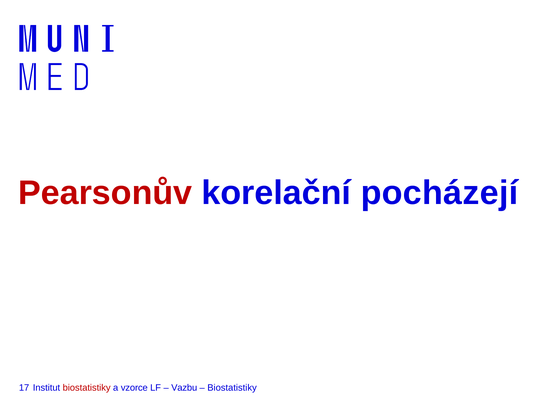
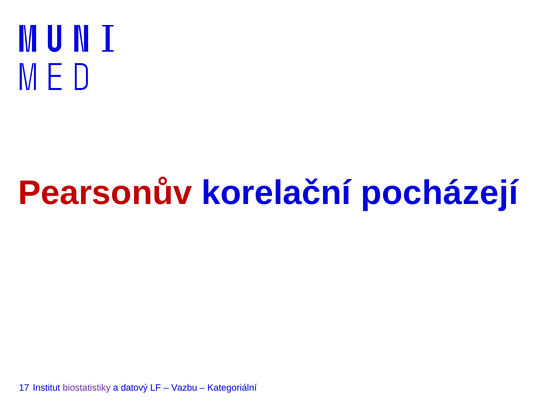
biostatistiky at (87, 388) colour: red -> purple
vzorce: vzorce -> datový
Biostatistiky at (232, 388): Biostatistiky -> Kategoriální
